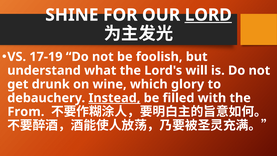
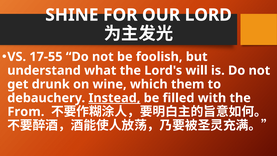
LORD underline: present -> none
17-19: 17-19 -> 17-55
glory: glory -> them
